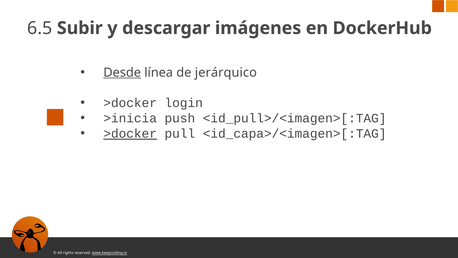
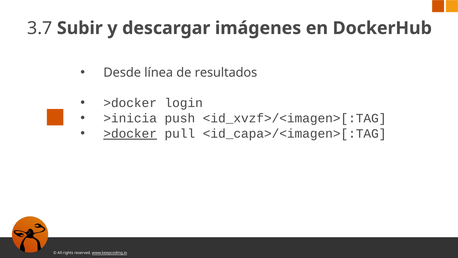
6.5: 6.5 -> 3.7
Desde underline: present -> none
jerárquico: jerárquico -> resultados
<id_pull>/<imagen>[:TAG: <id_pull>/<imagen>[:TAG -> <id_xvzf>/<imagen>[:TAG
